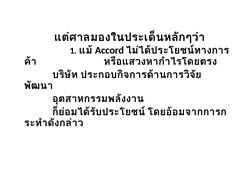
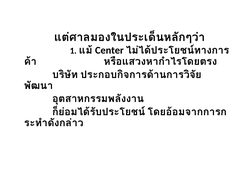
Accord: Accord -> Center
